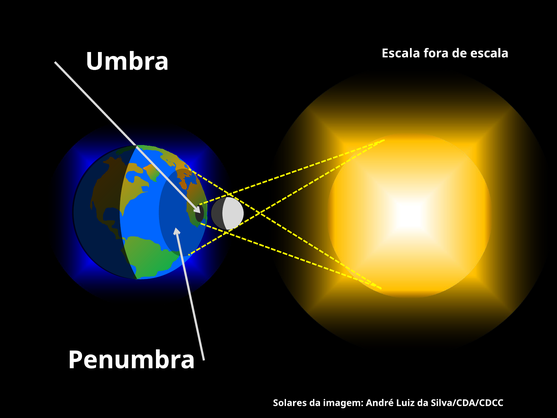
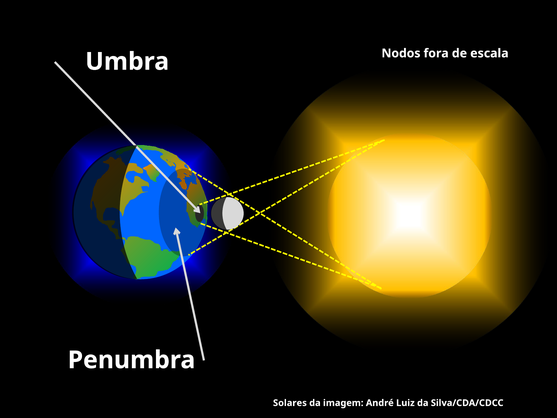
Escala at (401, 53): Escala -> Nodos
